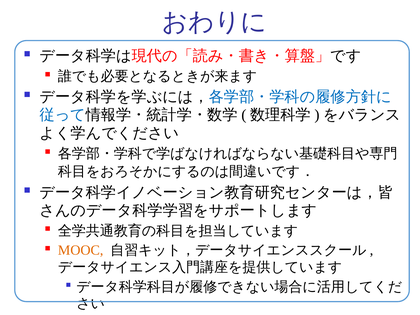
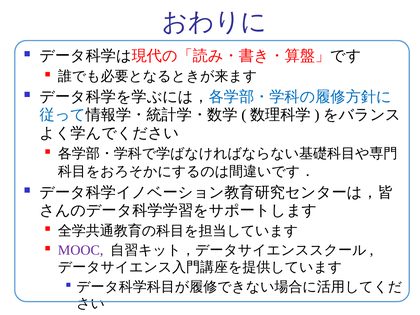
MOOC colour: orange -> purple
